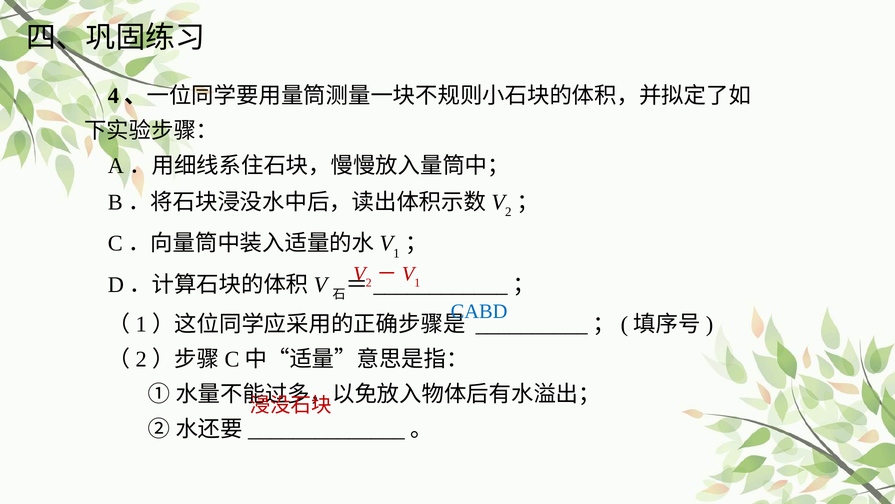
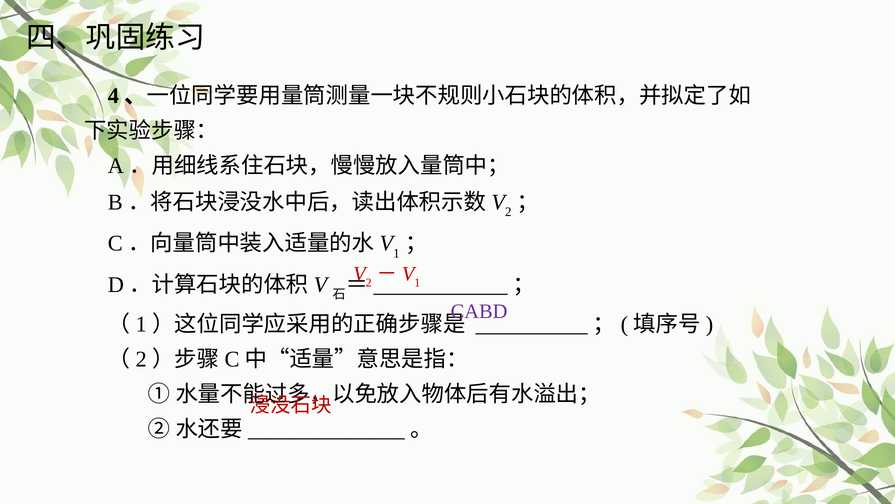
CABD colour: blue -> purple
